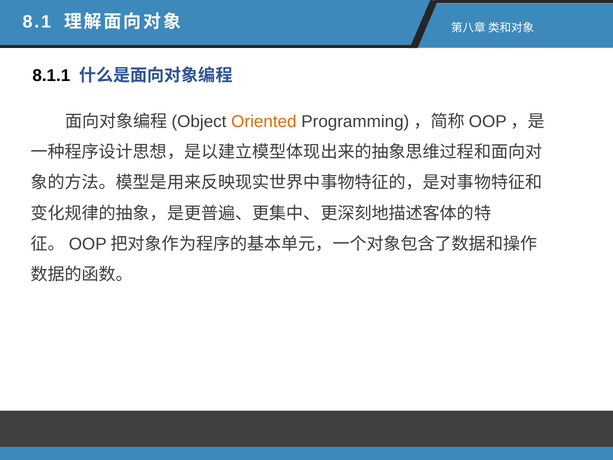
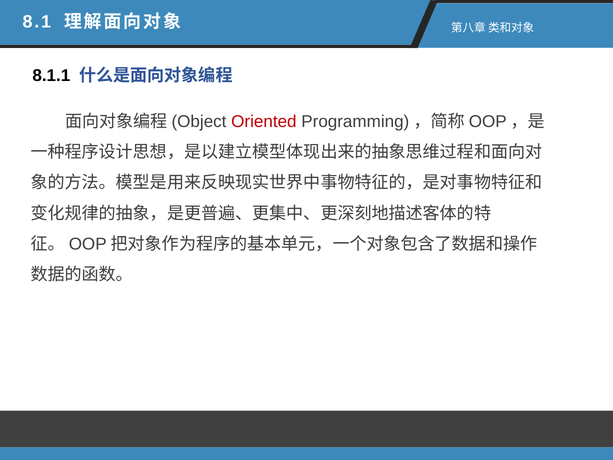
Oriented colour: orange -> red
